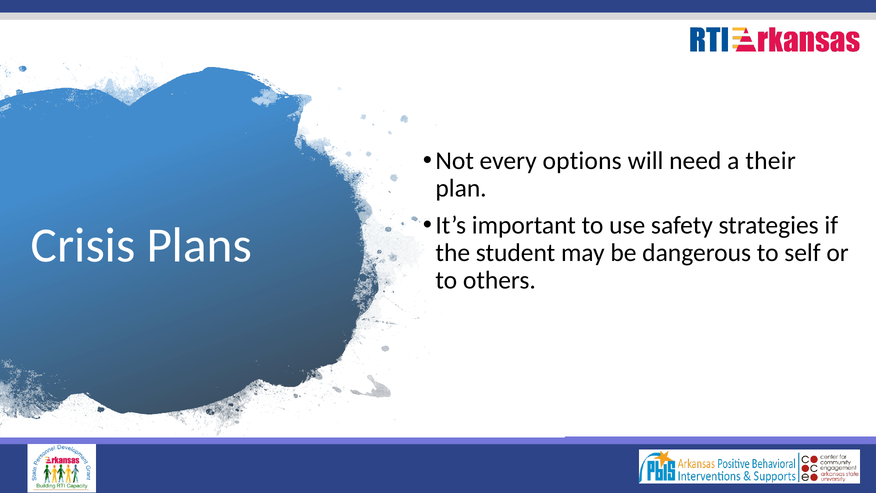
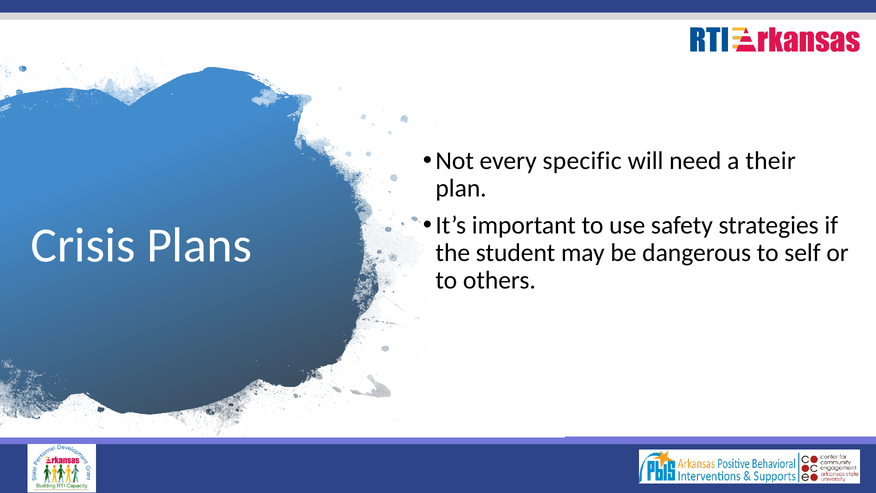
options: options -> specific
